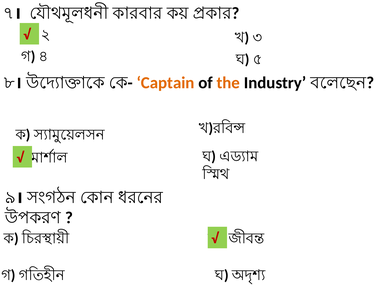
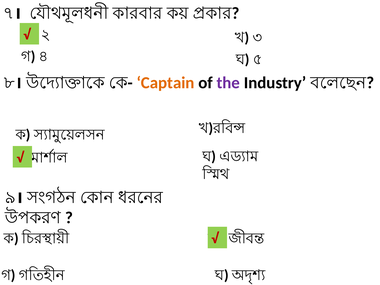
the colour: orange -> purple
